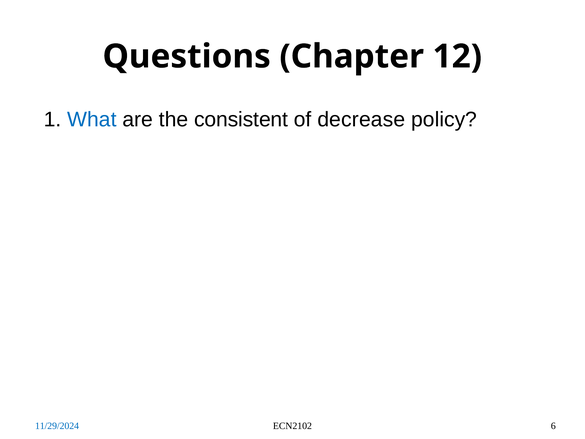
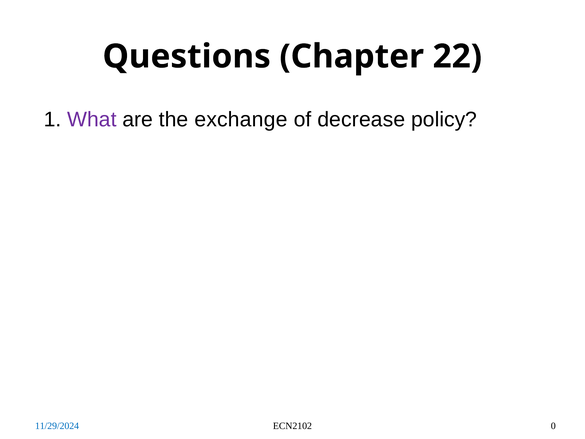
12: 12 -> 22
What colour: blue -> purple
consistent: consistent -> exchange
6: 6 -> 0
